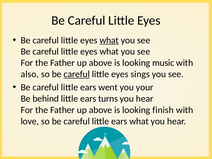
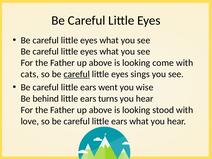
what at (109, 40) underline: present -> none
music: music -> come
also: also -> cats
your: your -> wise
finish: finish -> stood
